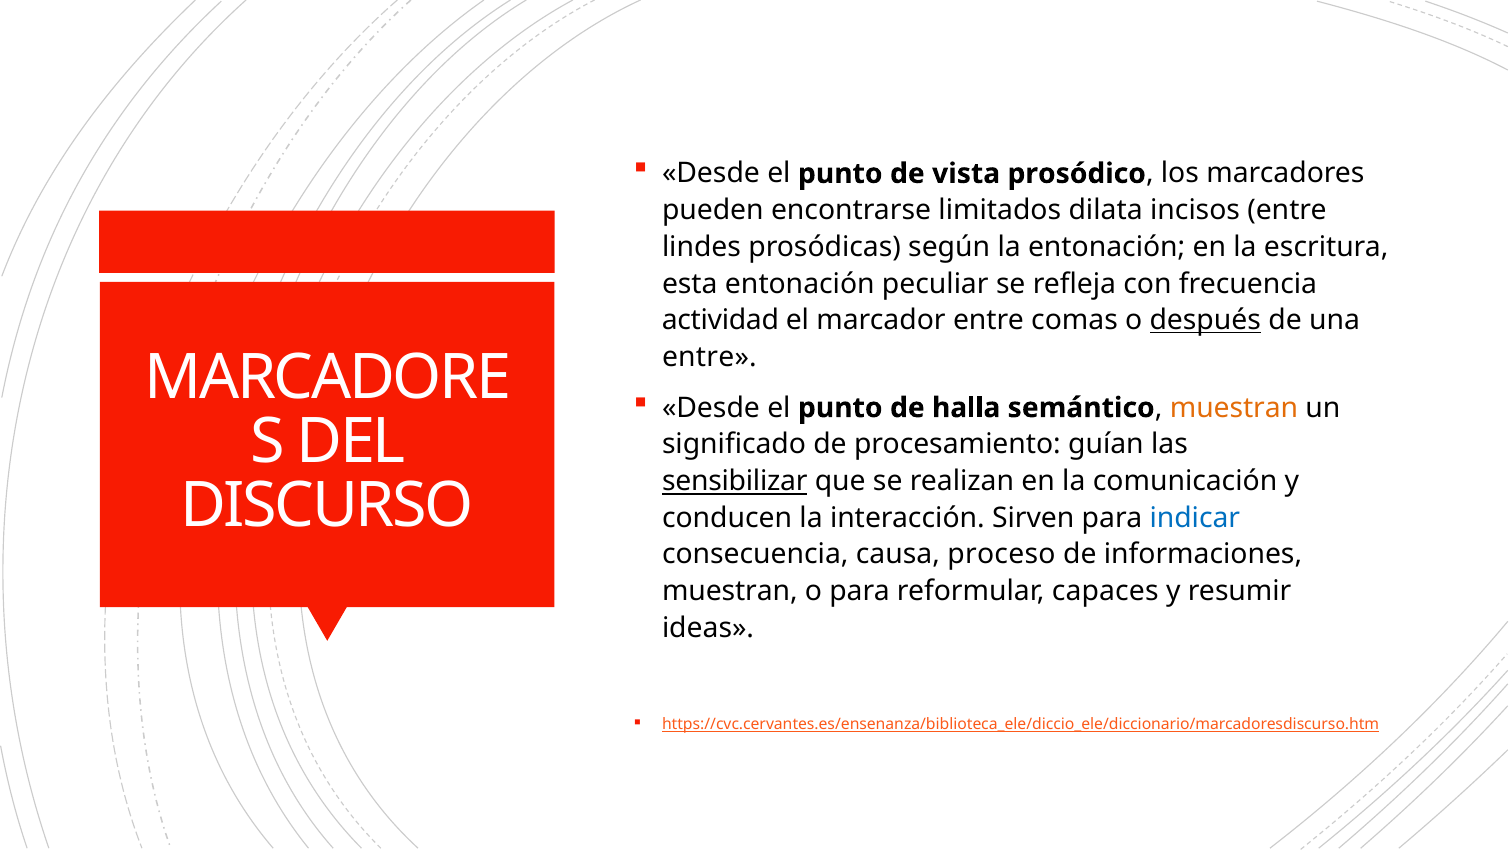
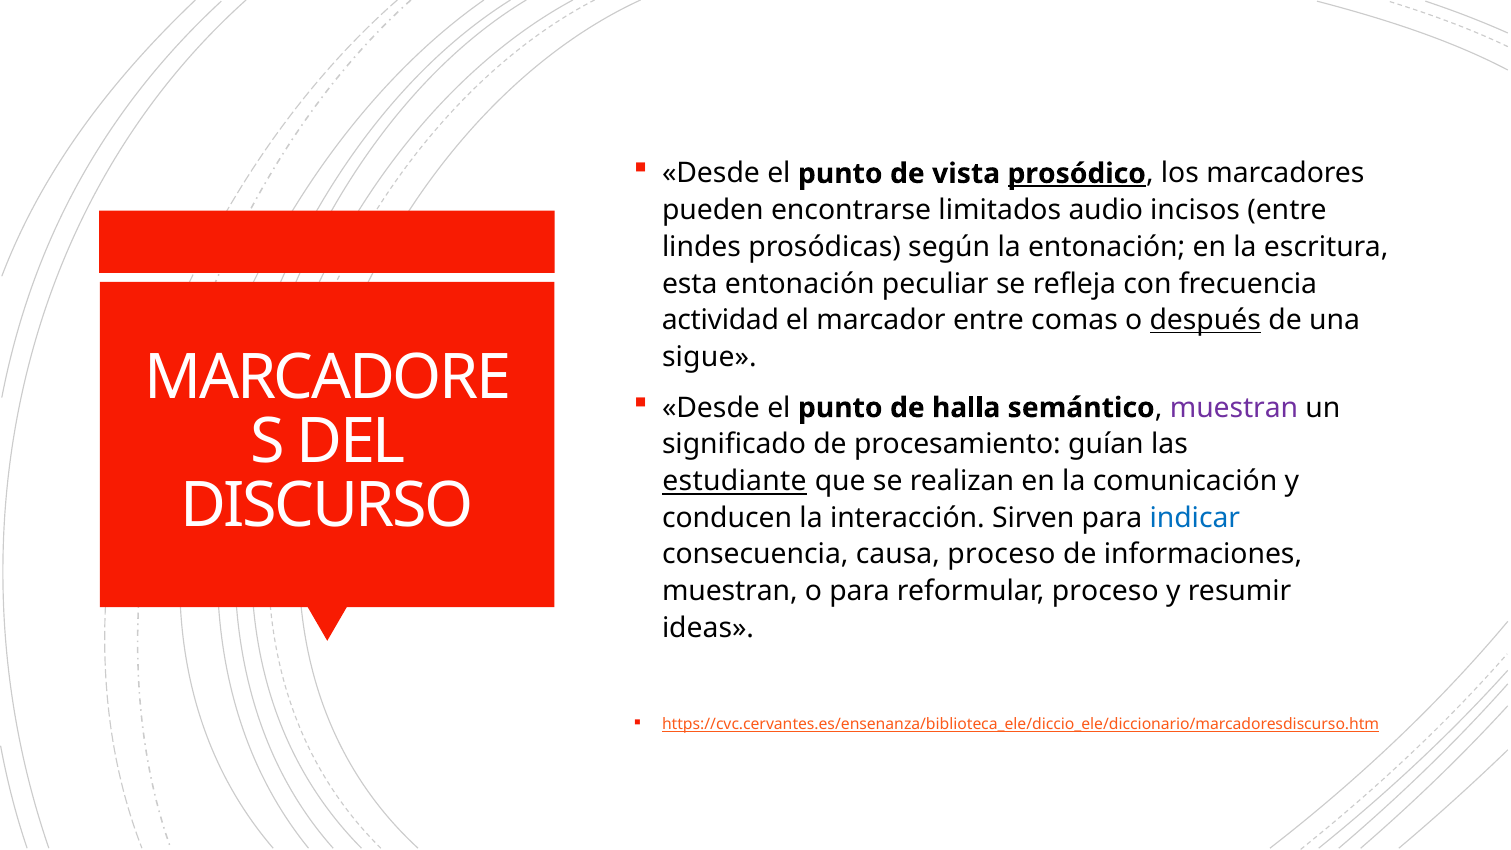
prosódico underline: none -> present
dilata: dilata -> audio
entre at (709, 357): entre -> sigue
muestran at (1234, 408) colour: orange -> purple
sensibilizar: sensibilizar -> estudiante
reformular capaces: capaces -> proceso
